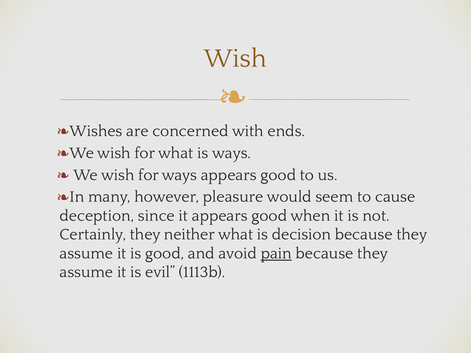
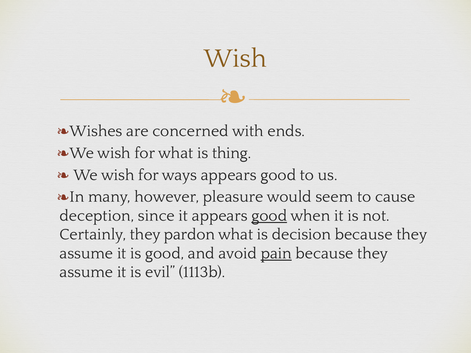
is ways: ways -> thing
good at (269, 216) underline: none -> present
neither: neither -> pardon
